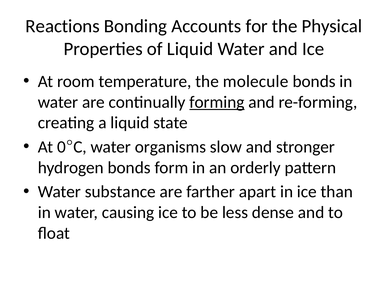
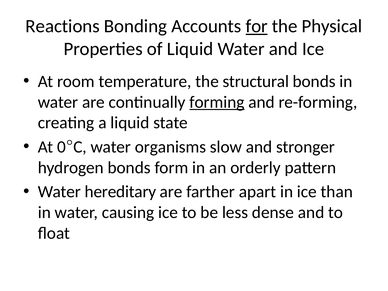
for underline: none -> present
molecule: molecule -> structural
substance: substance -> hereditary
